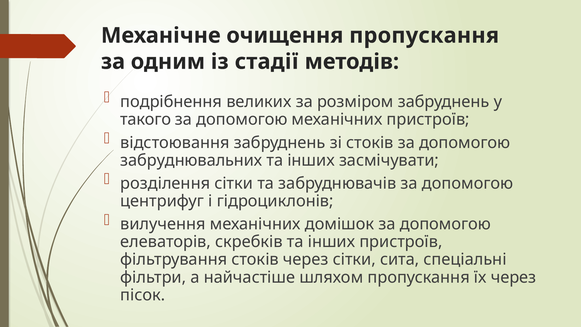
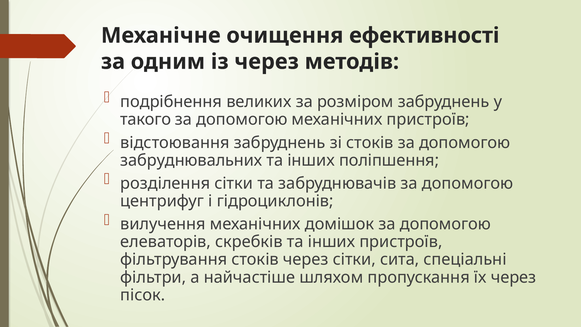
очищення пропускання: пропускання -> ефективності
із стадії: стадії -> через
засмічувати: засмічувати -> поліпшення
